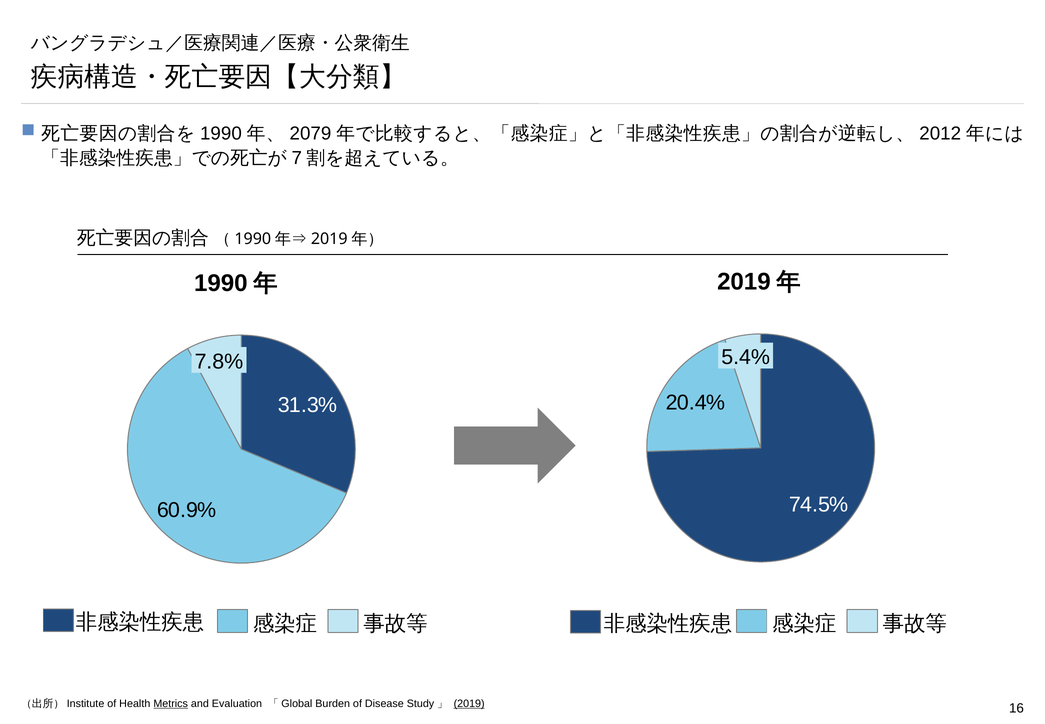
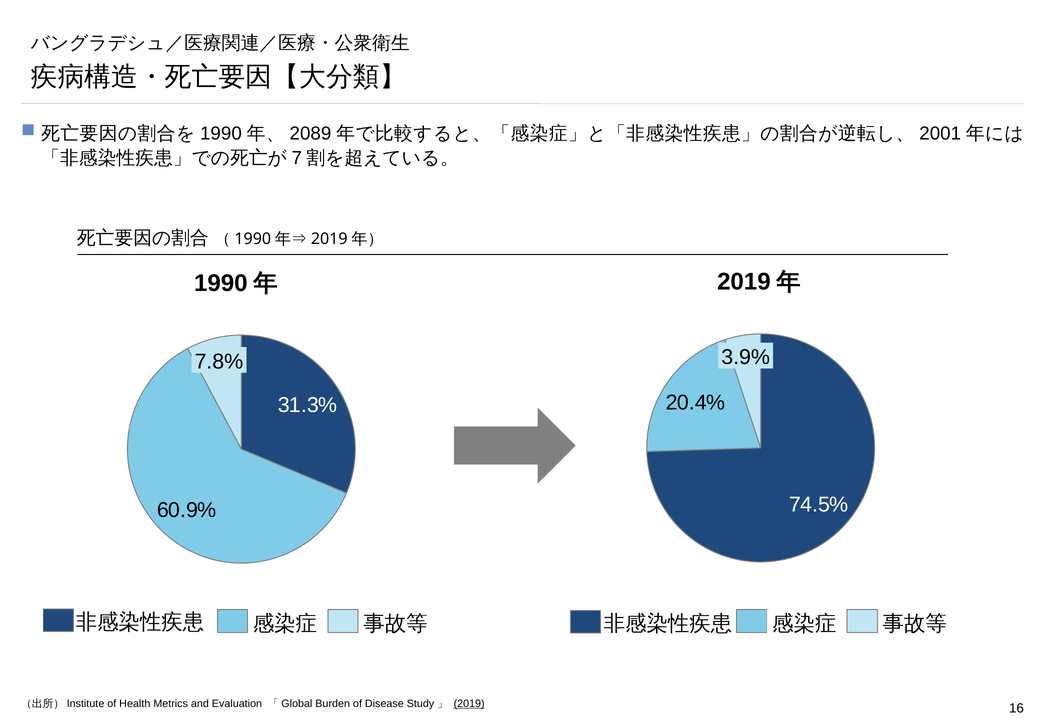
2079: 2079 -> 2089
2012: 2012 -> 2001
5.4%: 5.4% -> 3.9%
Metrics underline: present -> none
